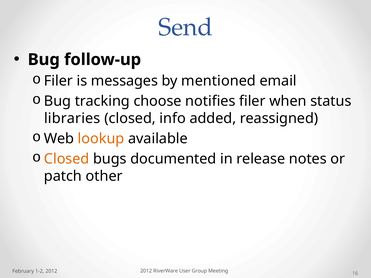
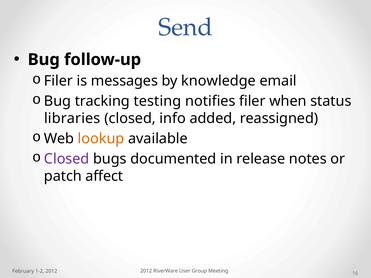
mentioned: mentioned -> knowledge
choose: choose -> testing
Closed at (67, 159) colour: orange -> purple
other: other -> affect
